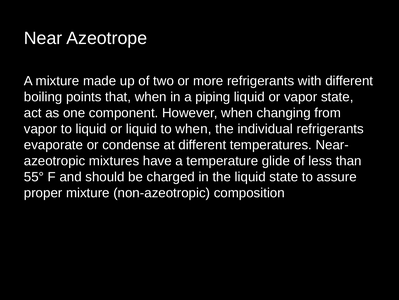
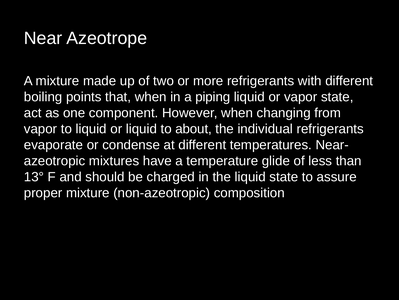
to when: when -> about
55°: 55° -> 13°
